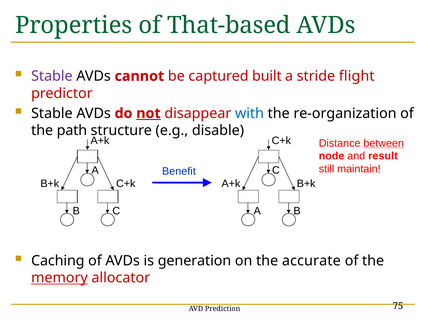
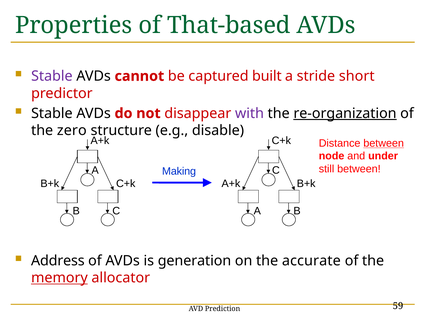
flight: flight -> short
not underline: present -> none
with colour: blue -> purple
re-organization underline: none -> present
path: path -> zero
result: result -> under
still maintain: maintain -> between
Benefit: Benefit -> Making
Caching: Caching -> Address
75: 75 -> 59
